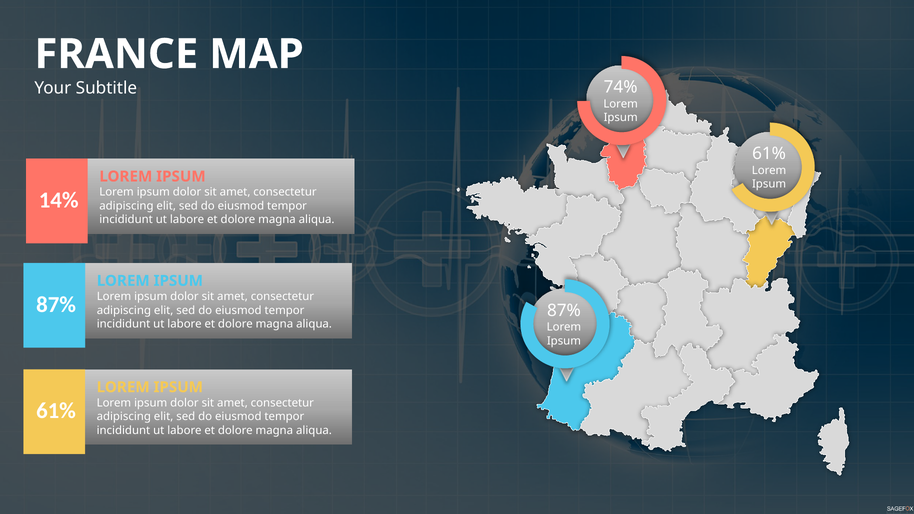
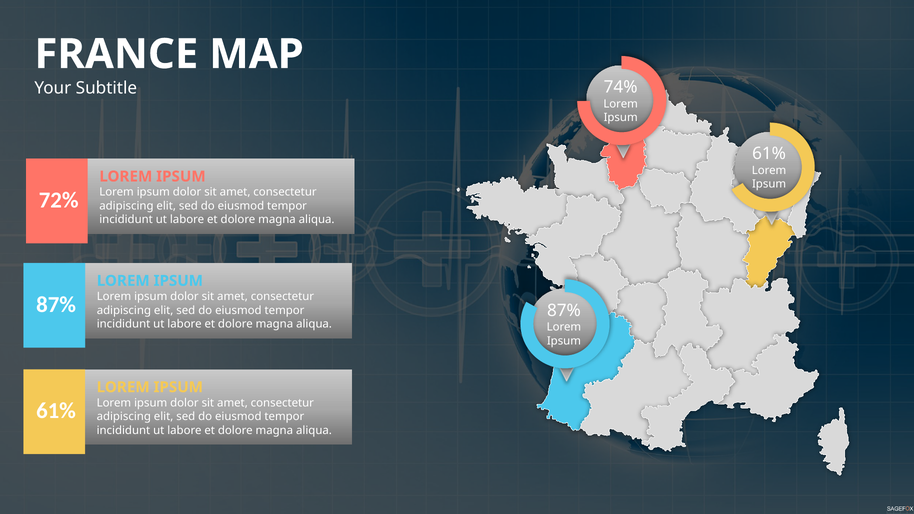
14%: 14% -> 72%
